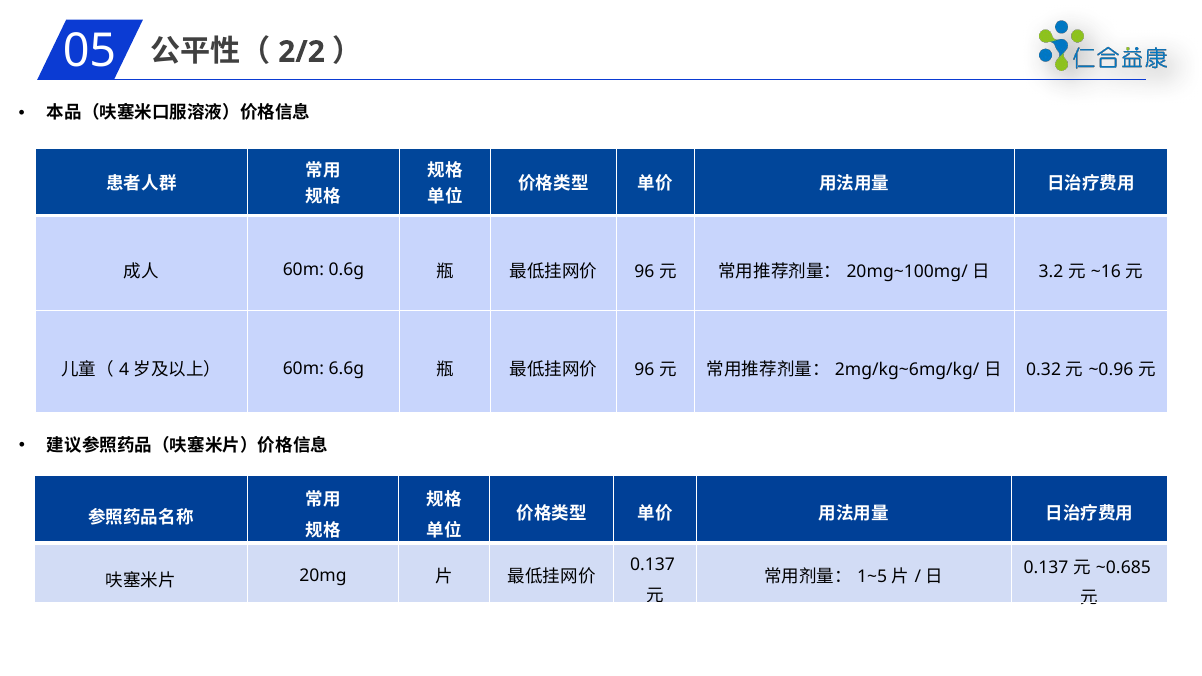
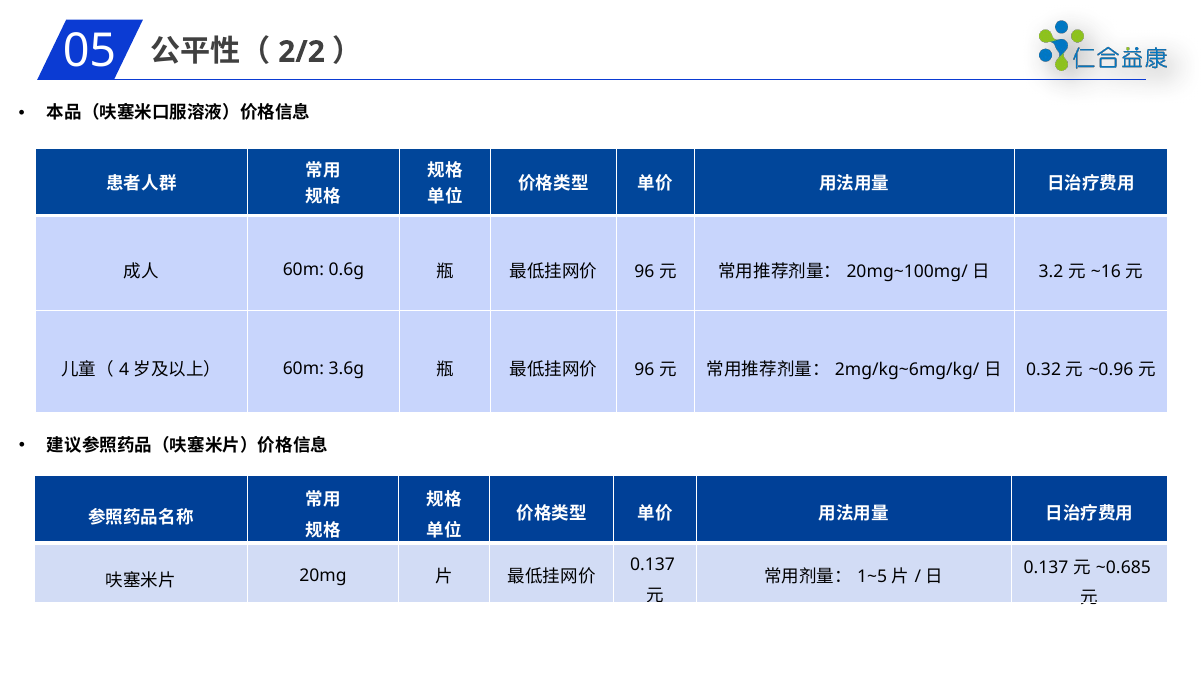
6.6g: 6.6g -> 3.6g
